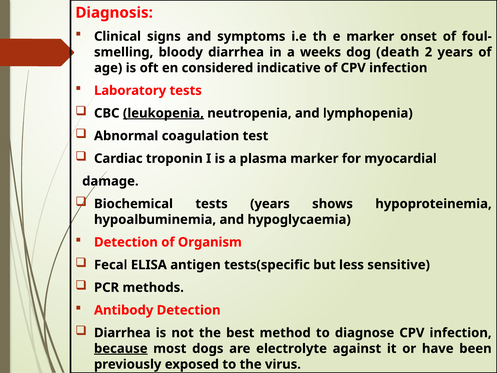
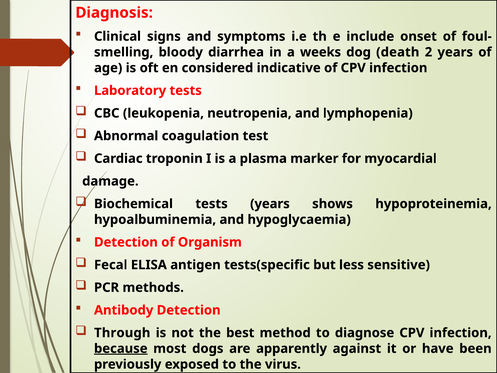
e marker: marker -> include
leukopenia underline: present -> none
Diarrhea at (122, 333): Diarrhea -> Through
electrolyte: electrolyte -> apparently
